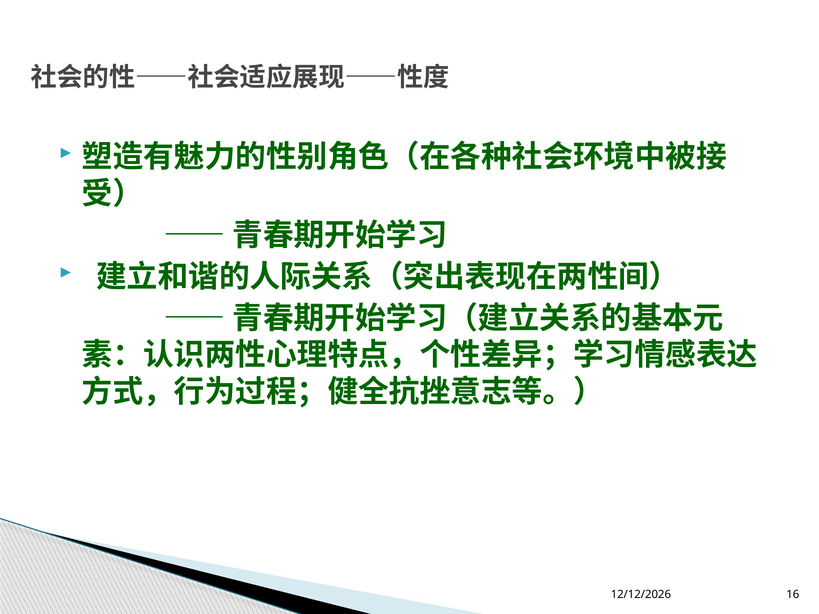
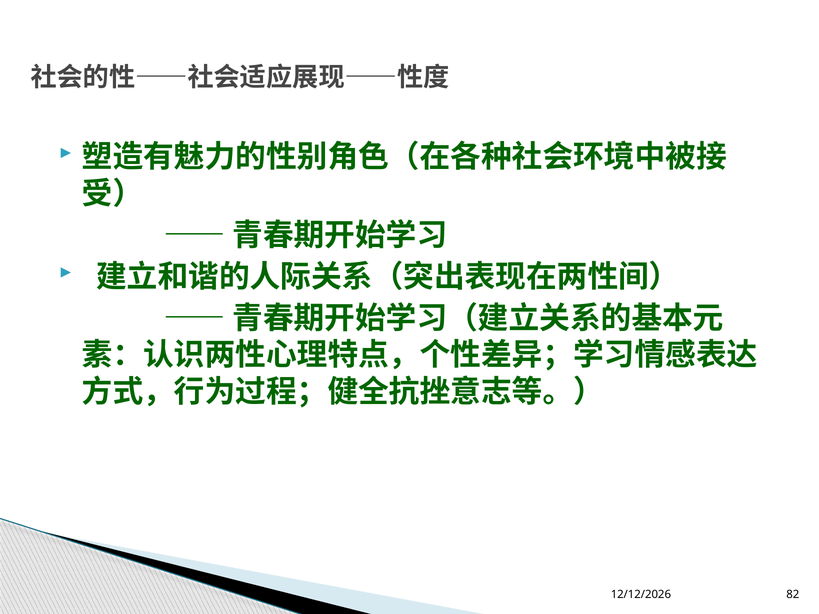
16: 16 -> 82
